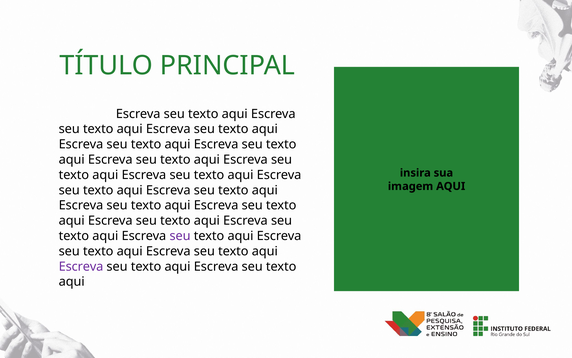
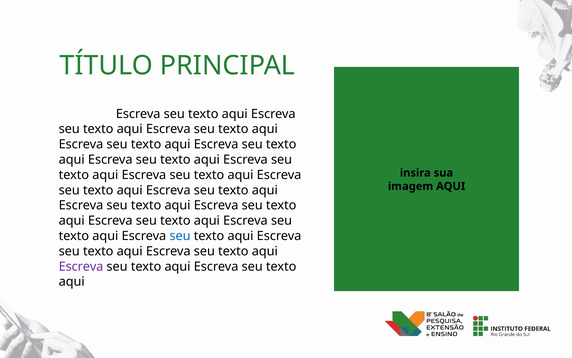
seu at (180, 236) colour: purple -> blue
